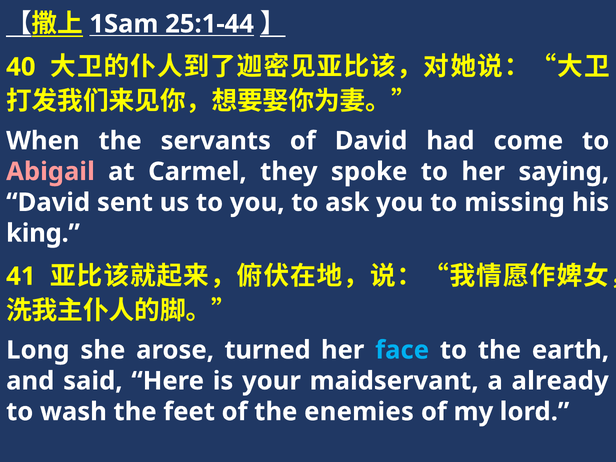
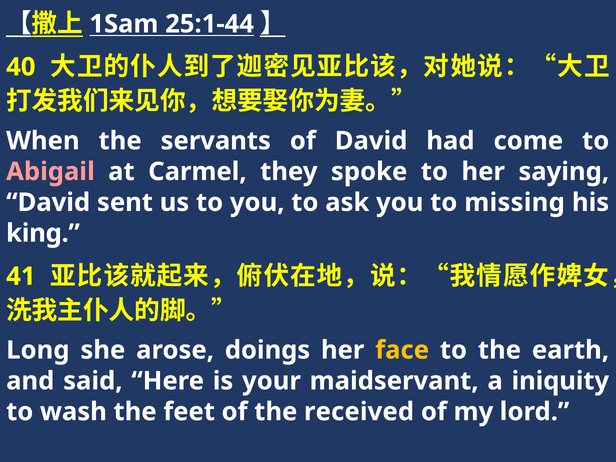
turned: turned -> doings
face colour: light blue -> yellow
already: already -> iniquity
enemies: enemies -> received
